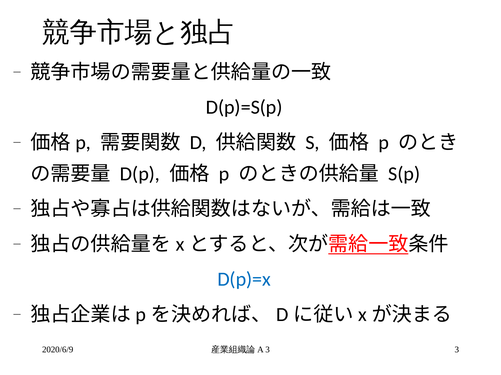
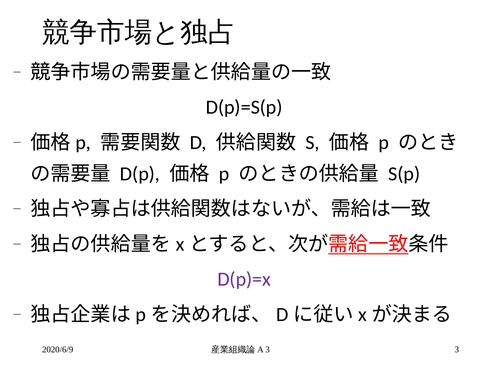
D(p)=x colour: blue -> purple
